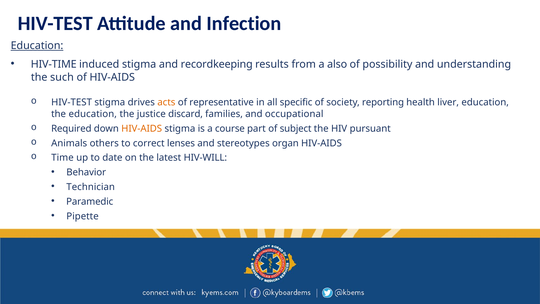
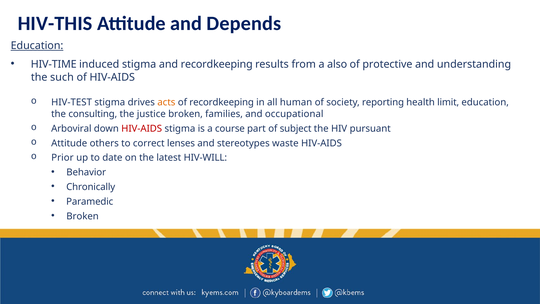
HIV-TEST at (55, 23): HIV-TEST -> HIV-THIS
Infection: Infection -> Depends
possibility: possibility -> protective
of representative: representative -> recordkeeping
specific: specific -> human
liver: liver -> limit
the education: education -> consulting
justice discard: discard -> broken
Required: Required -> Arboviral
HIV-AIDS at (142, 129) colour: orange -> red
Animals at (69, 143): Animals -> Attitude
organ: organ -> waste
Time: Time -> Prior
Technician: Technician -> Chronically
Pipette at (83, 216): Pipette -> Broken
